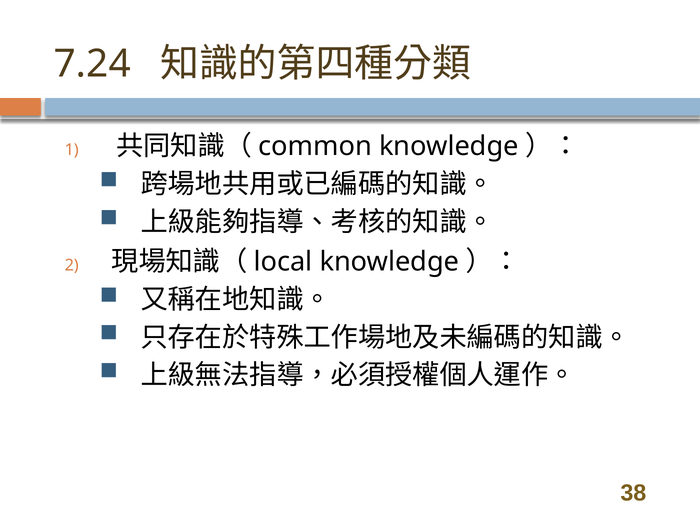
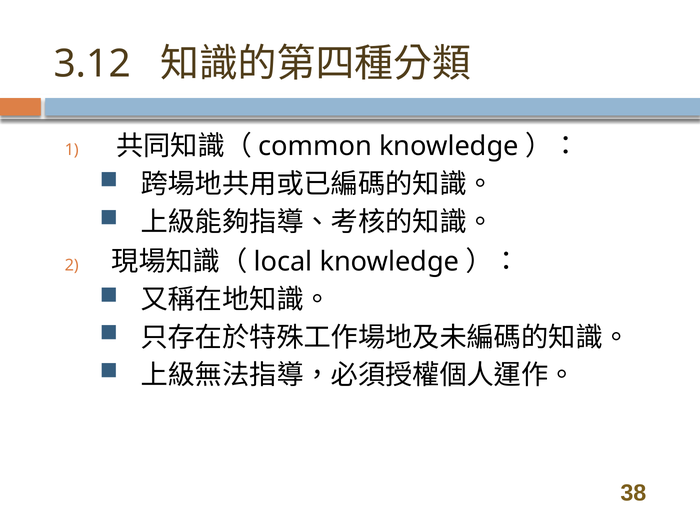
7.24: 7.24 -> 3.12
